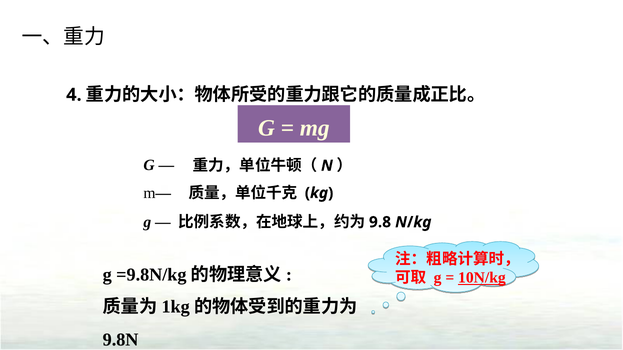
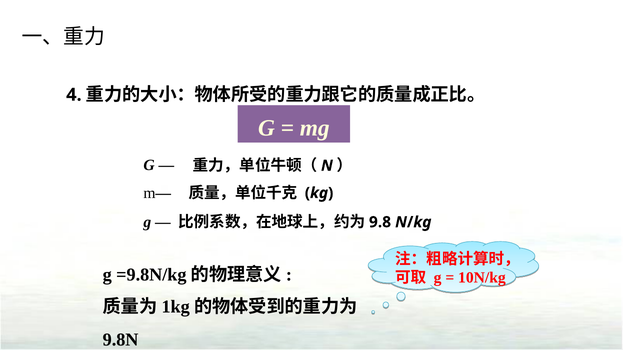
10N/kg underline: present -> none
